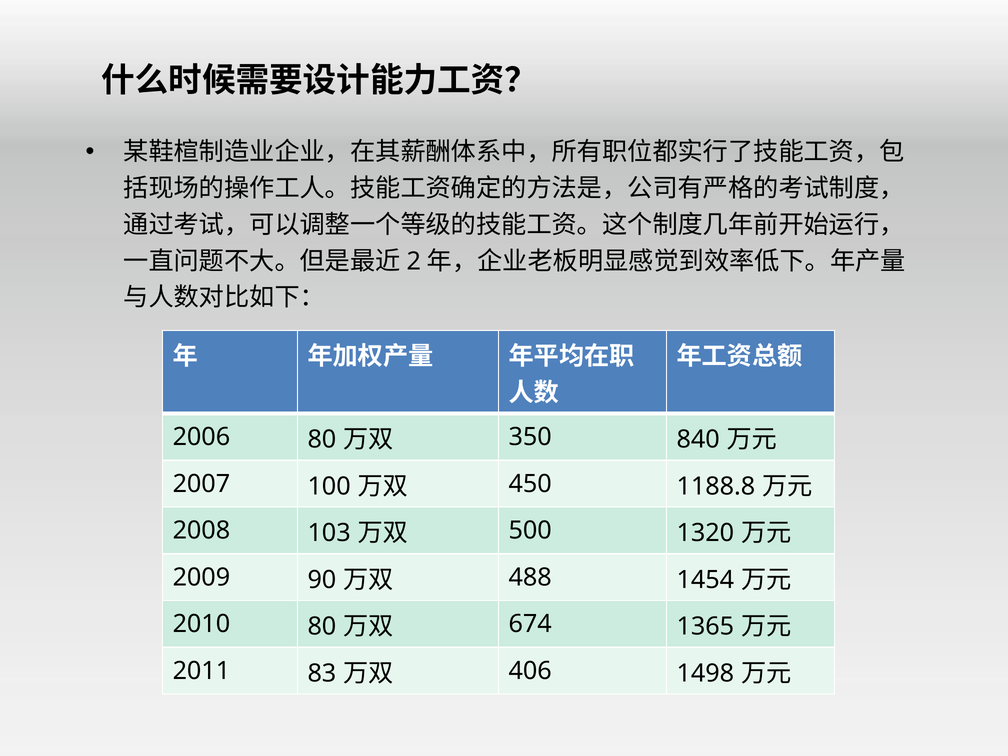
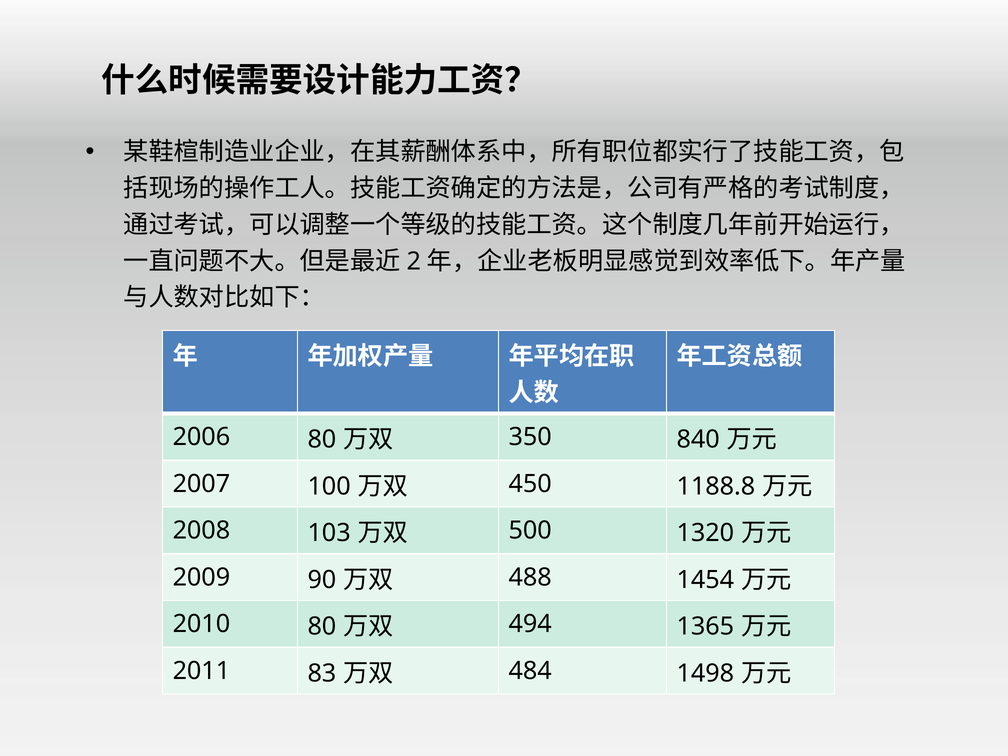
674: 674 -> 494
406: 406 -> 484
